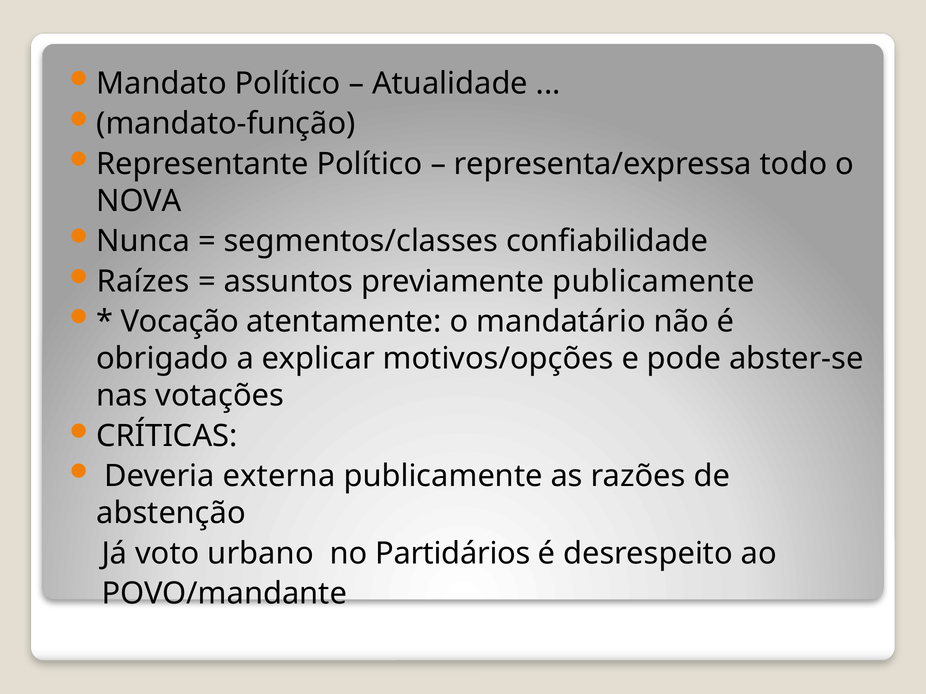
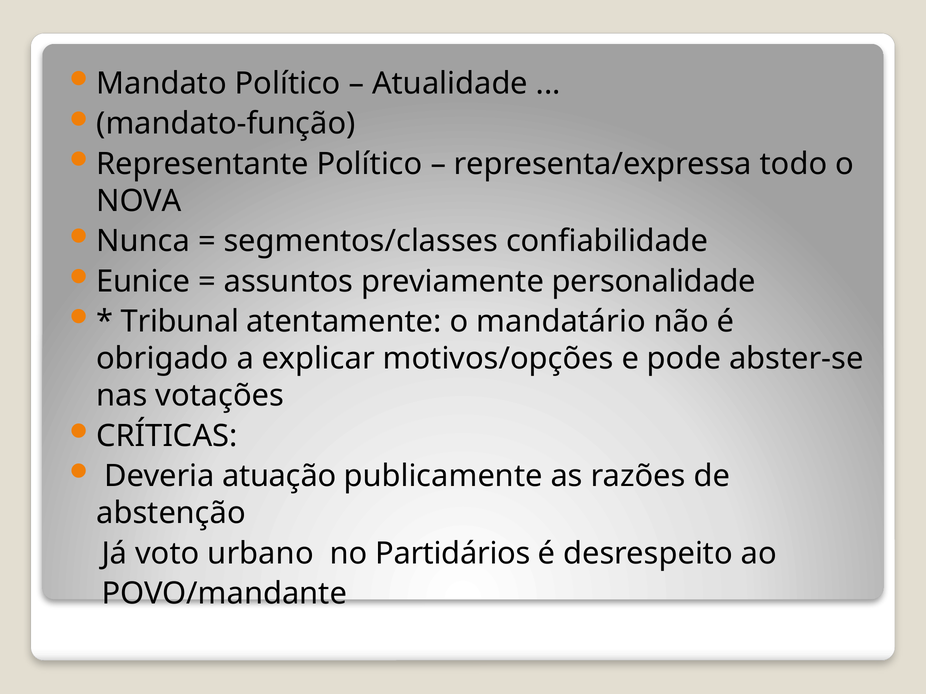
Raízes: Raízes -> Eunice
previamente publicamente: publicamente -> personalidade
Vocação: Vocação -> Tribunal
externa: externa -> atuação
